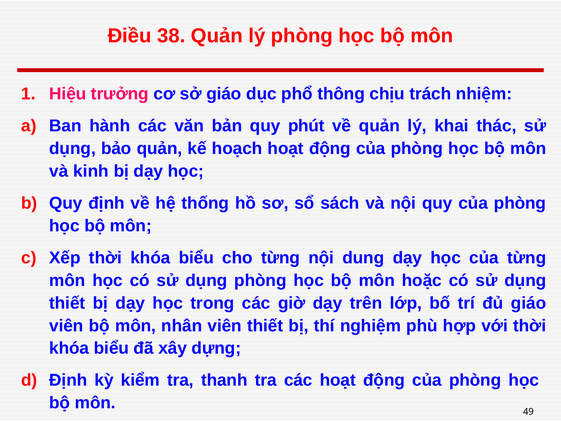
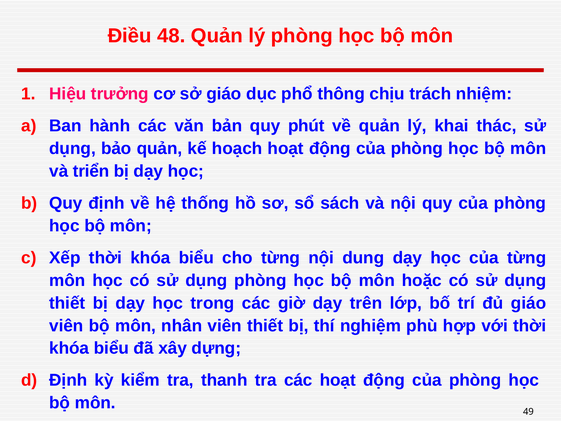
38: 38 -> 48
kinh: kinh -> triển
